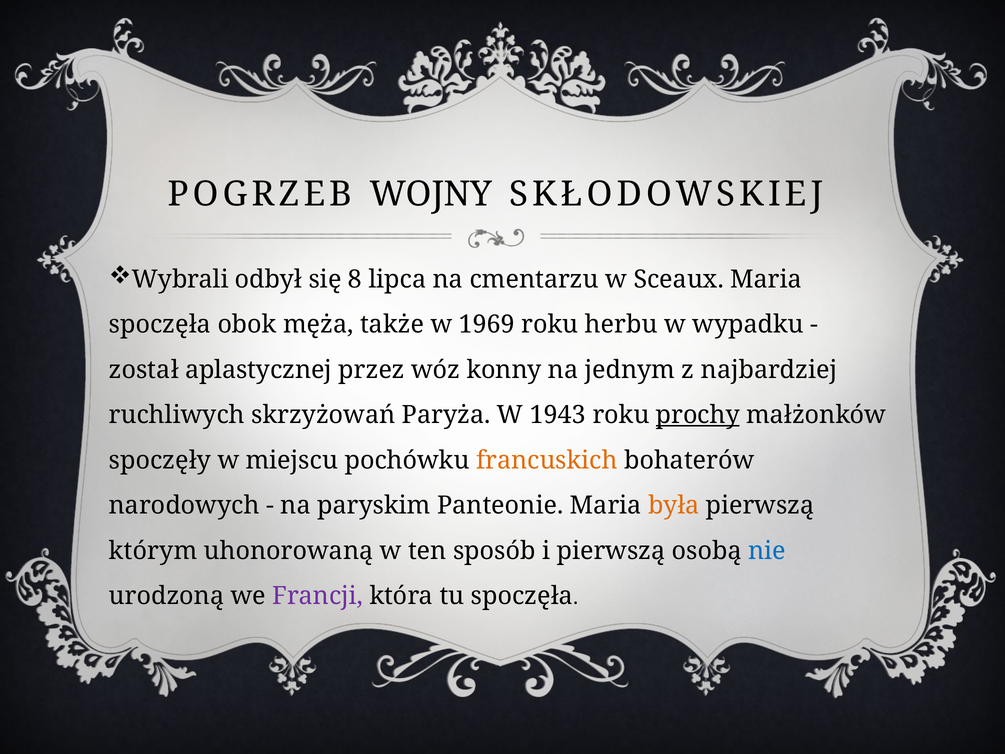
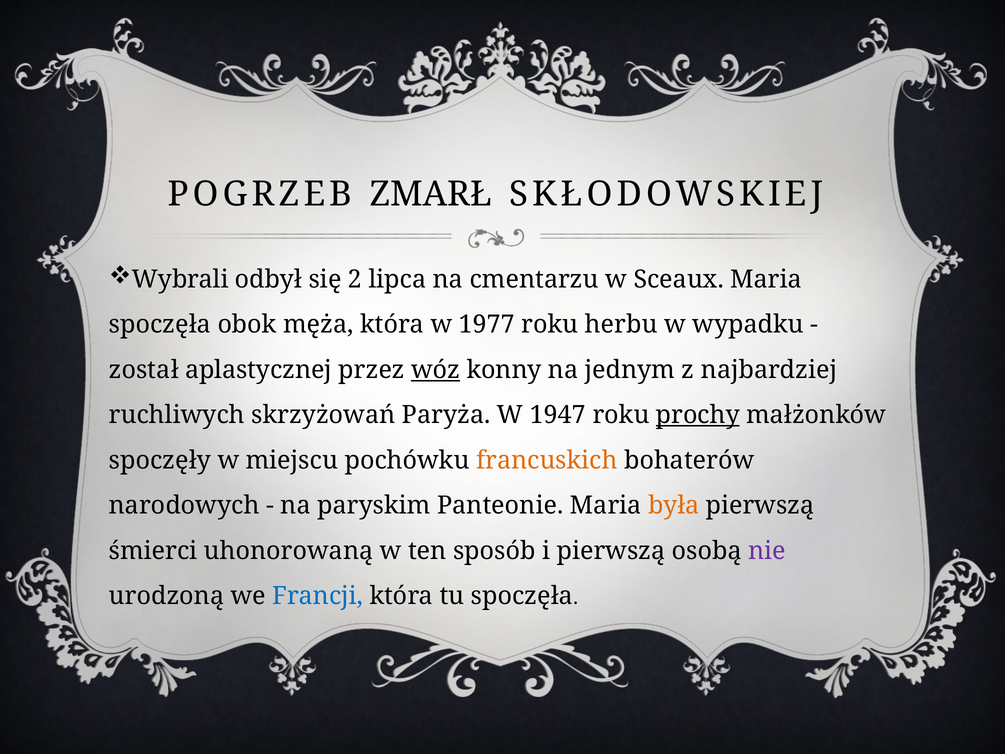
WOJNY: WOJNY -> ZMARŁ
8: 8 -> 2
męża także: także -> która
1969: 1969 -> 1977
wóz underline: none -> present
1943: 1943 -> 1947
którym: którym -> śmierci
nie colour: blue -> purple
Francji colour: purple -> blue
